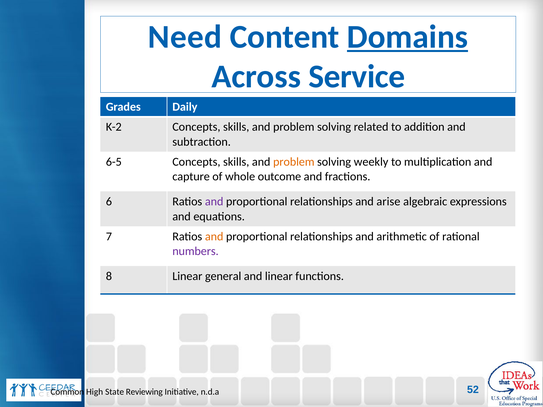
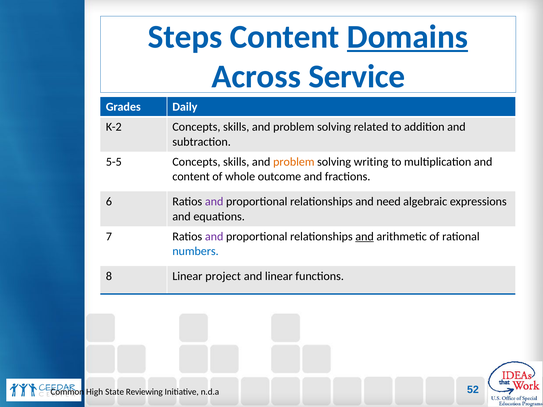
Need: Need -> Steps
6-5: 6-5 -> 5-5
weekly: weekly -> writing
capture at (191, 177): capture -> content
arise: arise -> need
and at (214, 237) colour: orange -> purple
and at (365, 237) underline: none -> present
numbers colour: purple -> blue
general: general -> project
